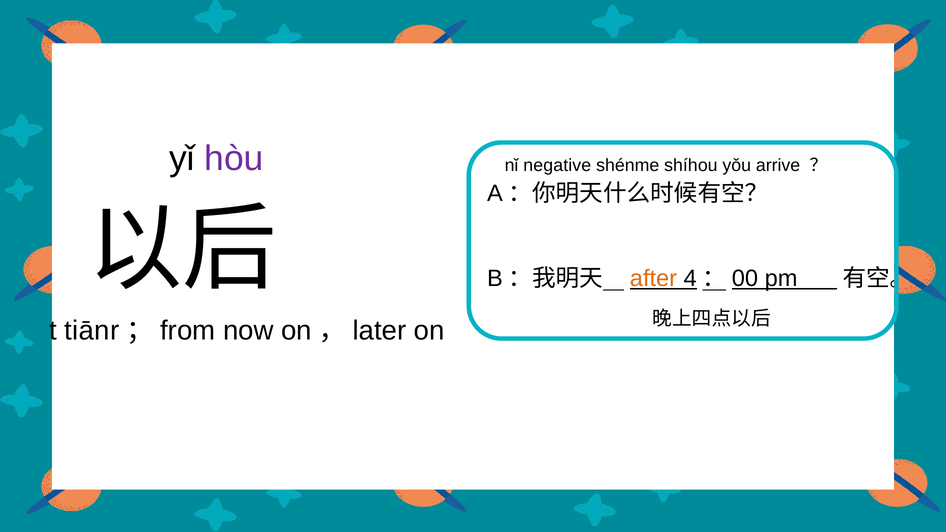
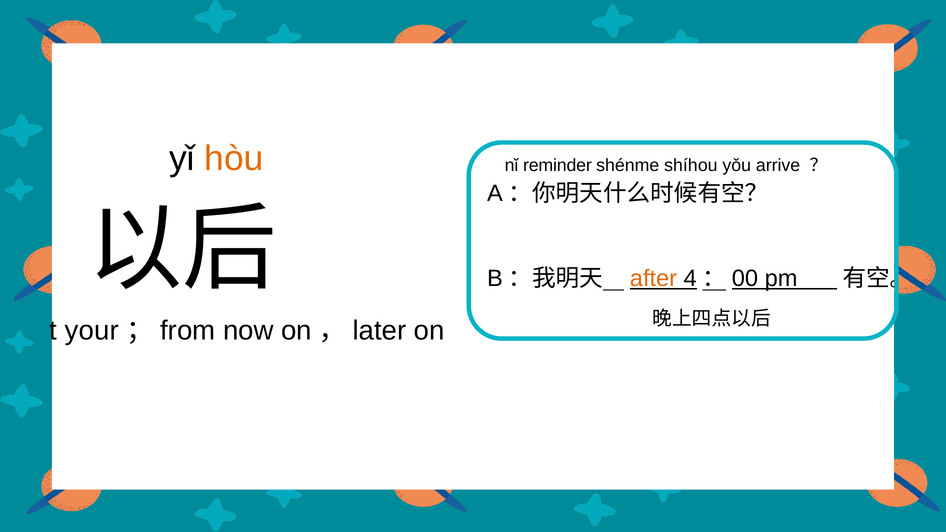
hòu colour: purple -> orange
negative: negative -> reminder
tiānr: tiānr -> your
